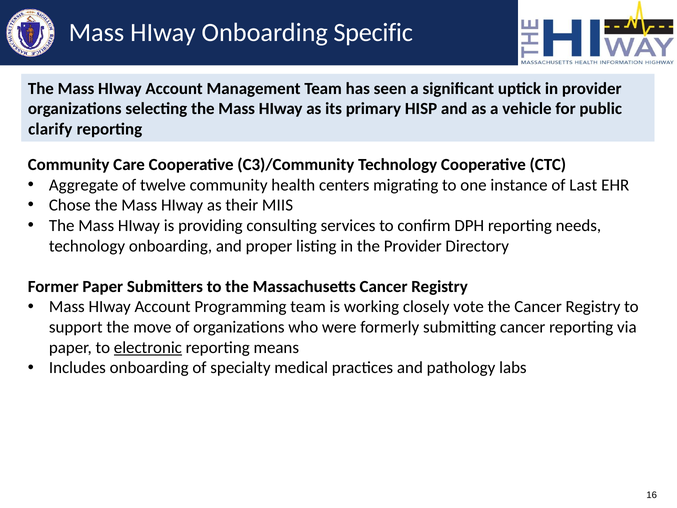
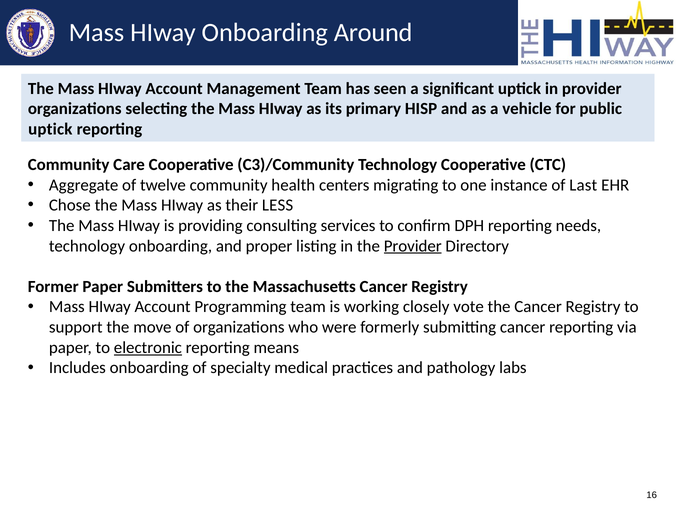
Specific: Specific -> Around
clarify at (50, 129): clarify -> uptick
MIIS: MIIS -> LESS
Provider at (413, 246) underline: none -> present
